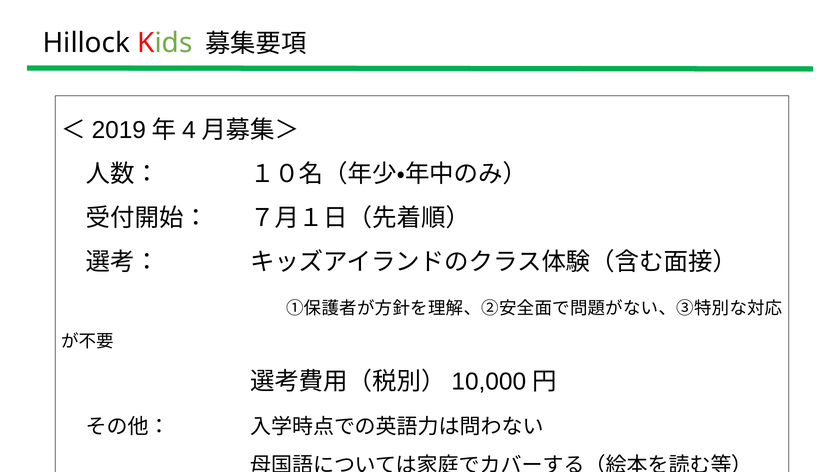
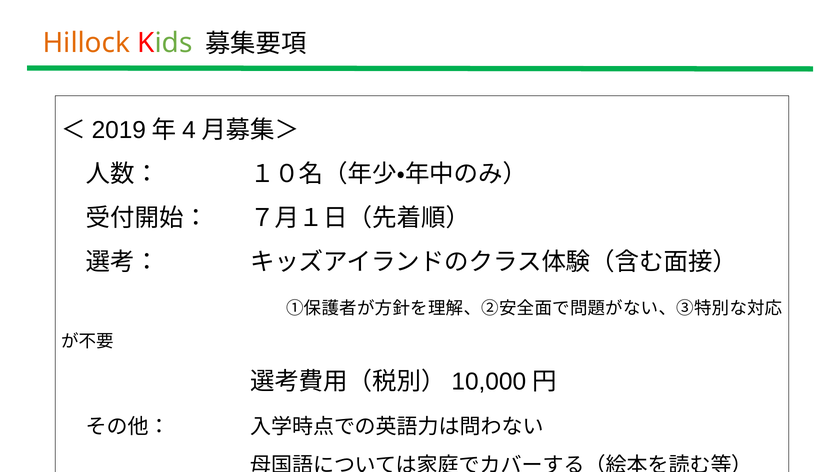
Hillock colour: black -> orange
